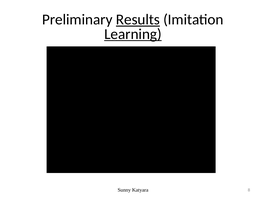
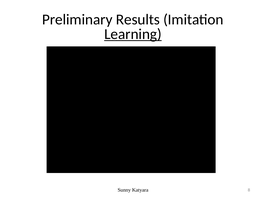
Results underline: present -> none
